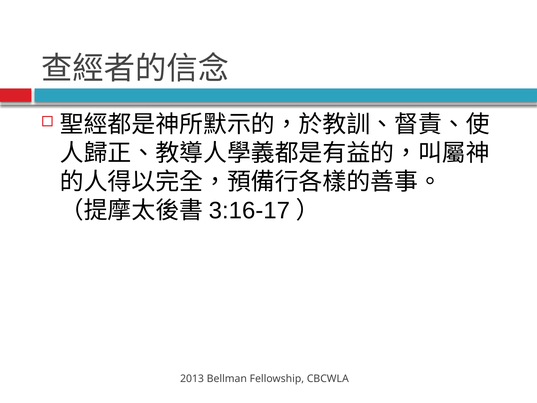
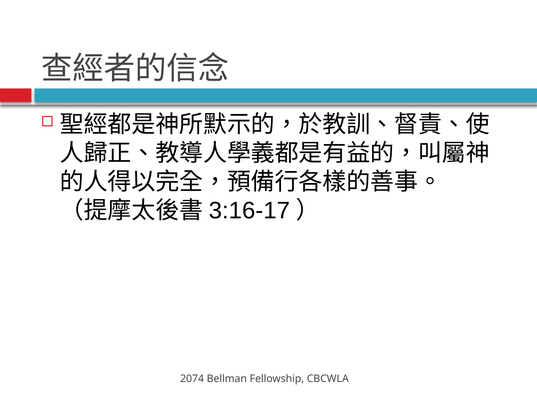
2013: 2013 -> 2074
